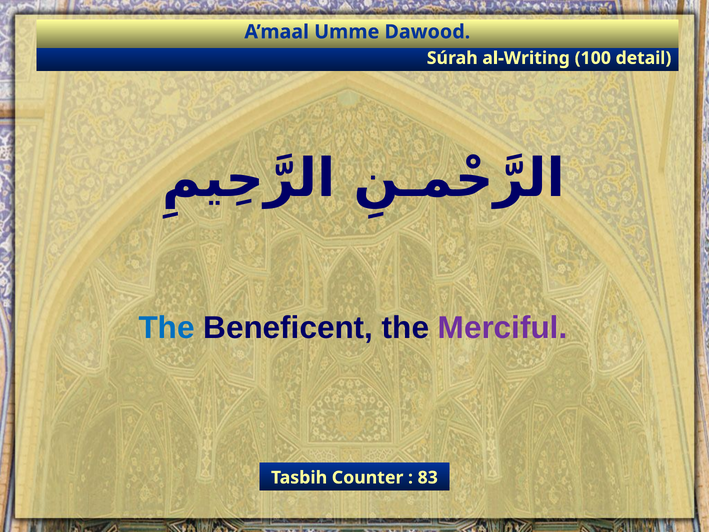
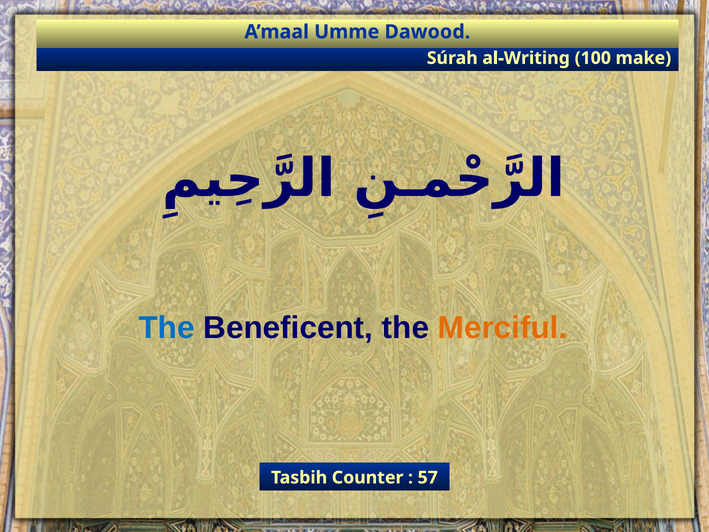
detail: detail -> make
Merciful colour: purple -> orange
83: 83 -> 57
